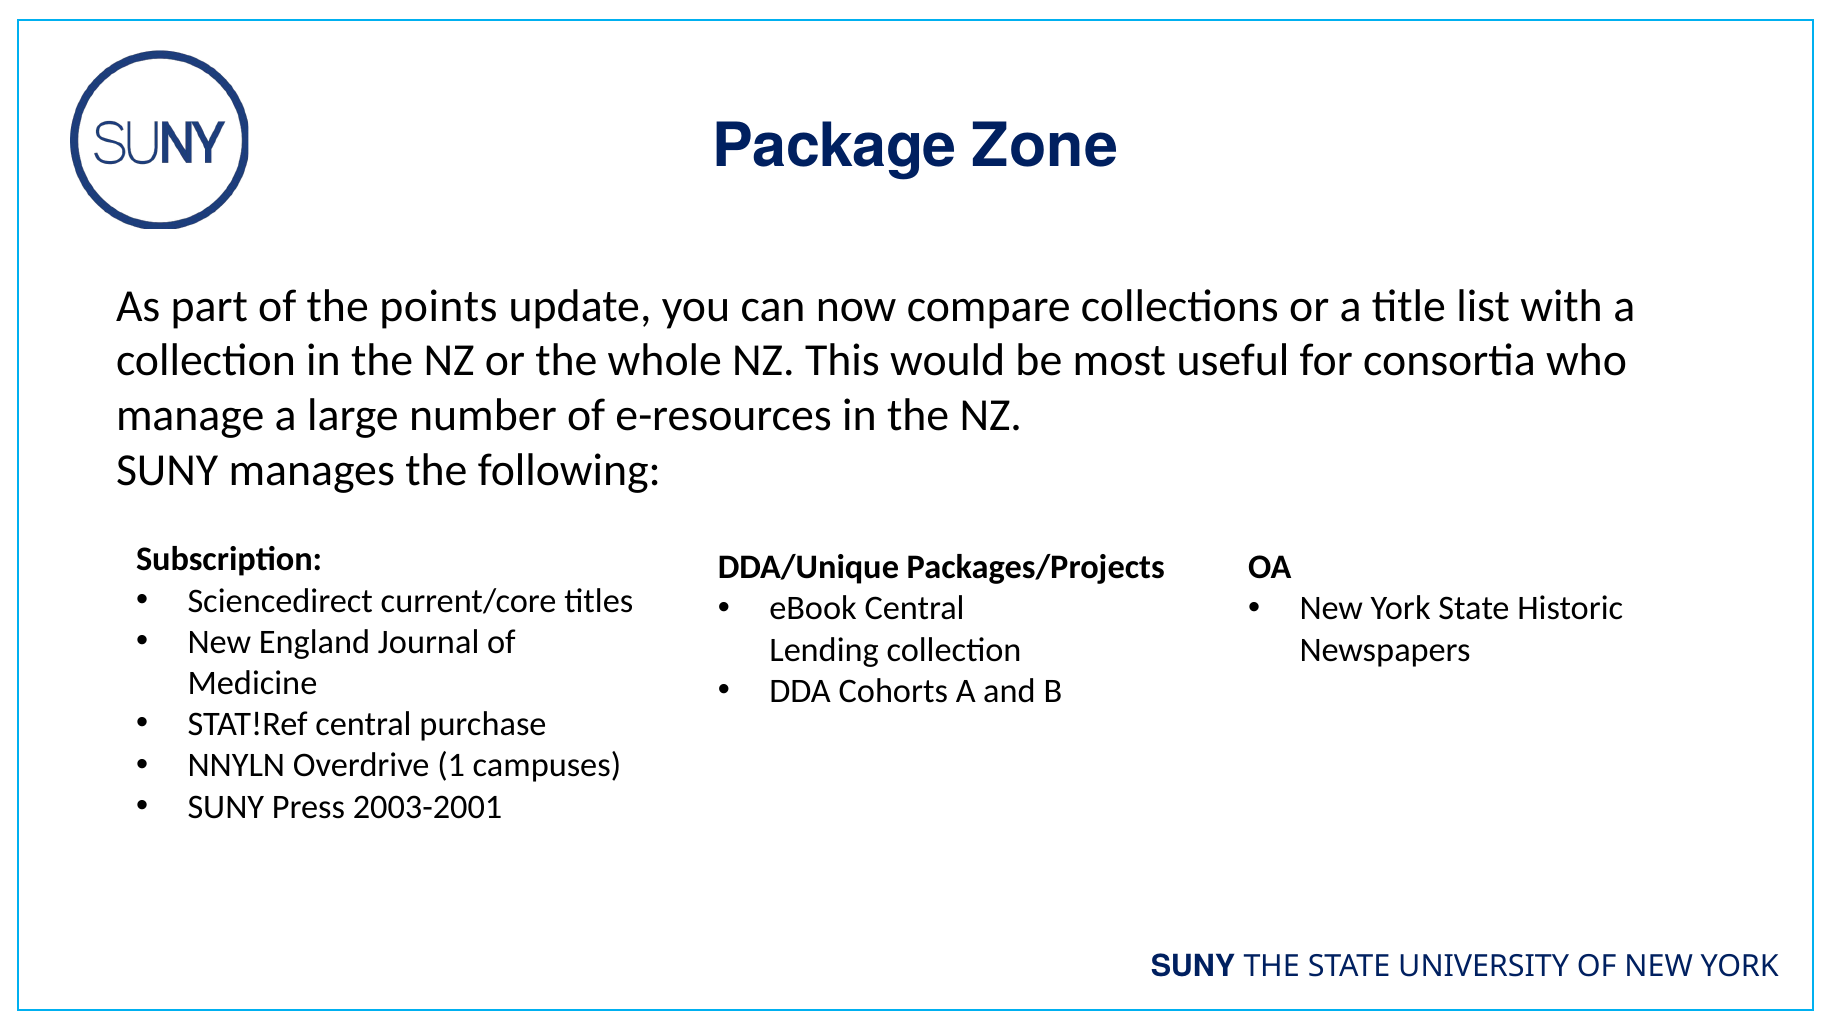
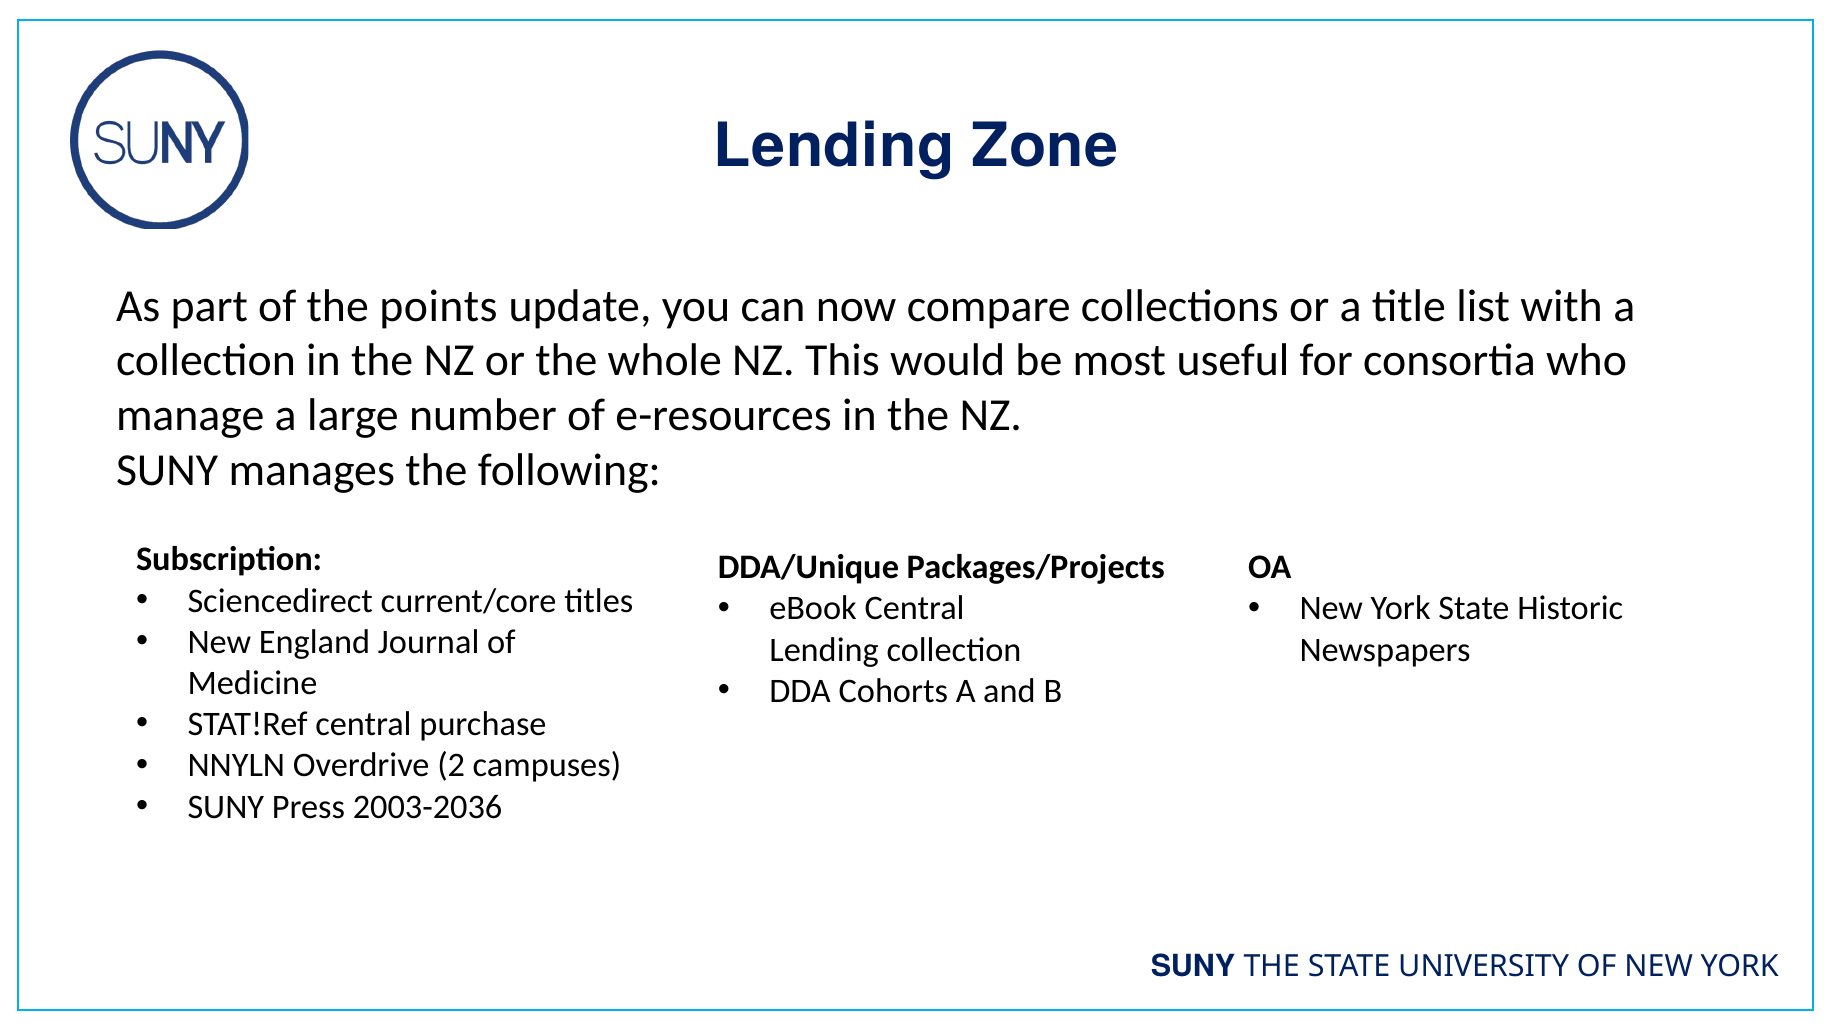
Package at (835, 146): Package -> Lending
1: 1 -> 2
2003-2001: 2003-2001 -> 2003-2036
